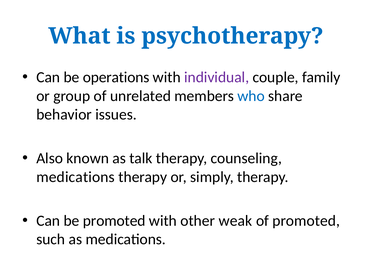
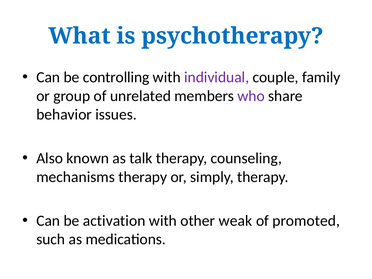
operations: operations -> controlling
who colour: blue -> purple
medications at (76, 177): medications -> mechanisms
be promoted: promoted -> activation
